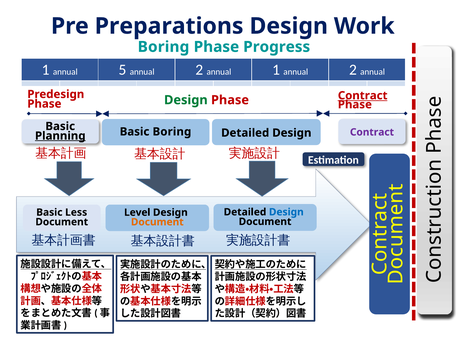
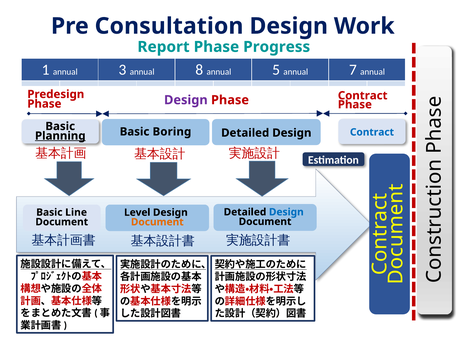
Preparations: Preparations -> Consultation
Boring at (163, 47): Boring -> Report
5: 5 -> 3
2 at (199, 70): 2 -> 8
annual 1: 1 -> 5
2 at (353, 70): 2 -> 7
Design at (186, 100) colour: green -> purple
Contract at (363, 96) underline: present -> none
Contract at (372, 132) colour: purple -> blue
Less: Less -> Line
